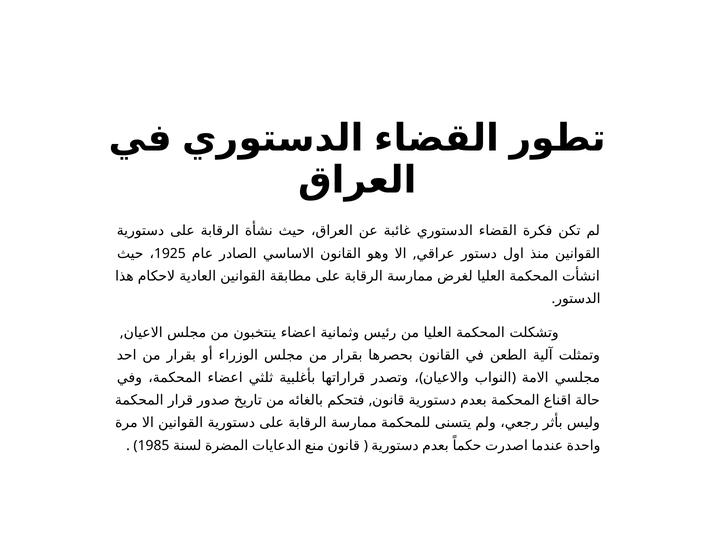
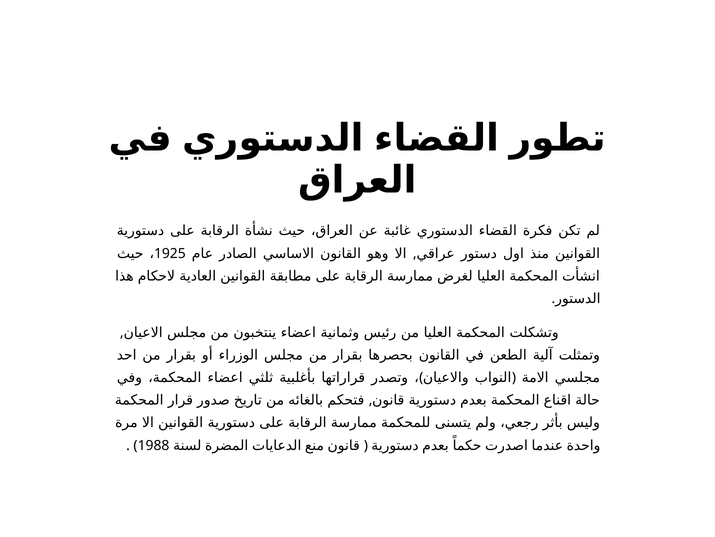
1985: 1985 -> 1988
